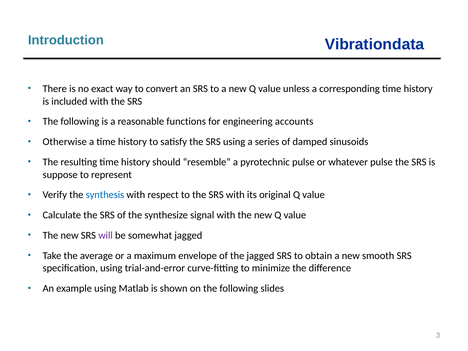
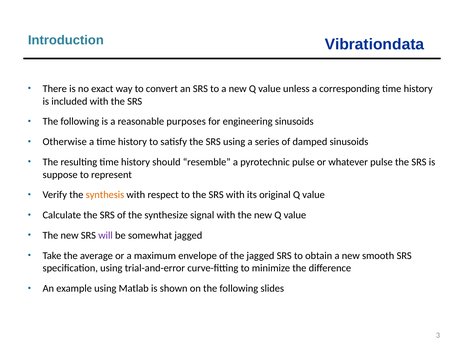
functions: functions -> purposes
engineering accounts: accounts -> sinusoids
synthesis colour: blue -> orange
